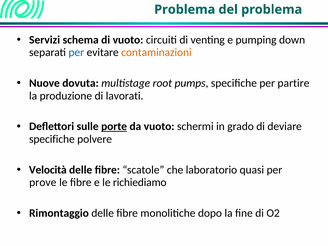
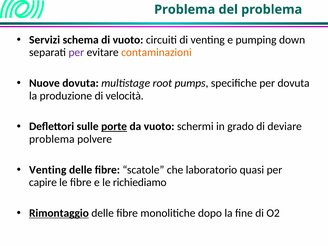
per at (76, 52) colour: blue -> purple
per partire: partire -> dovuta
lavorati: lavorati -> velocità
specifiche at (52, 139): specifiche -> problema
Velocità at (48, 170): Velocità -> Venting
prove: prove -> capire
Rimontaggio underline: none -> present
